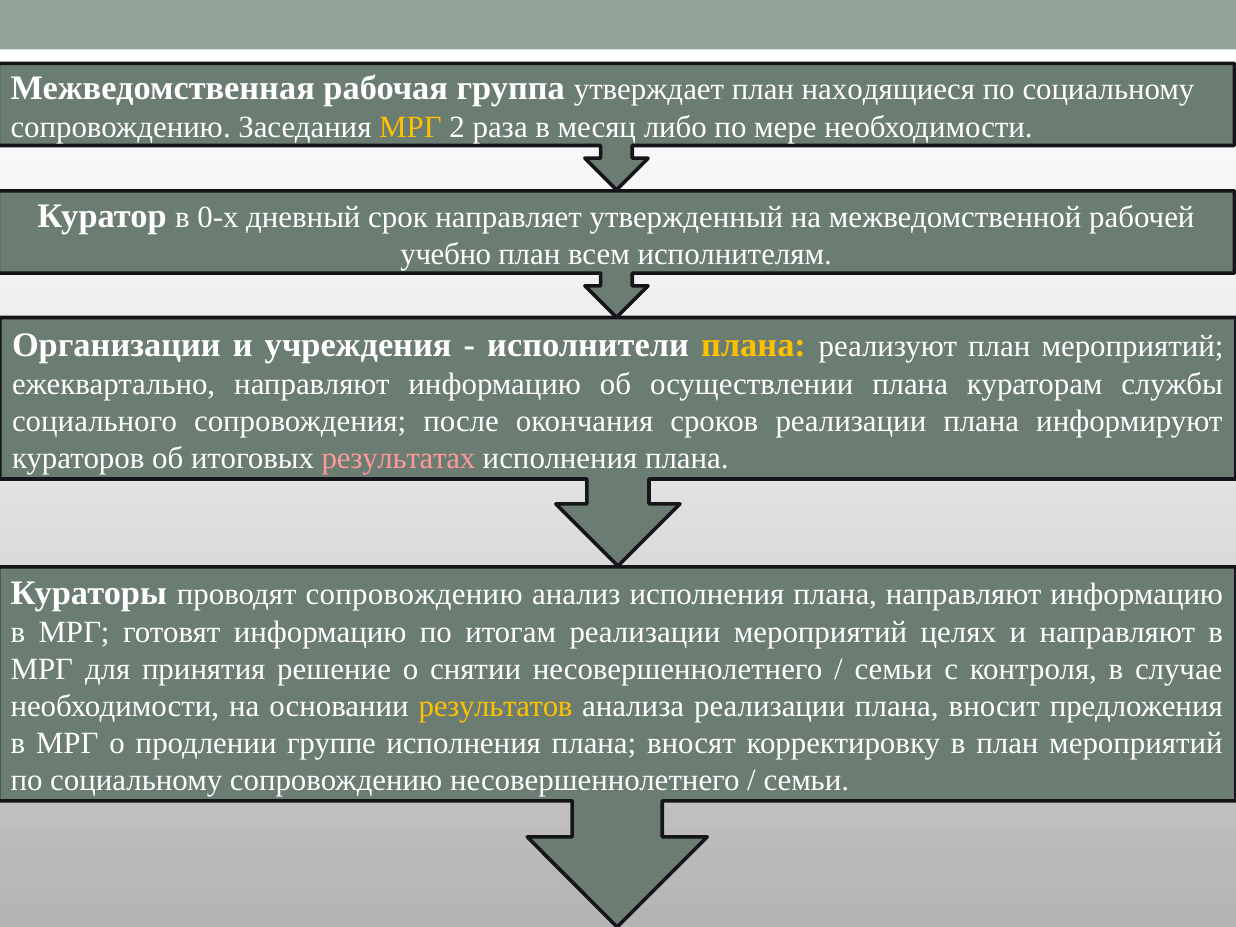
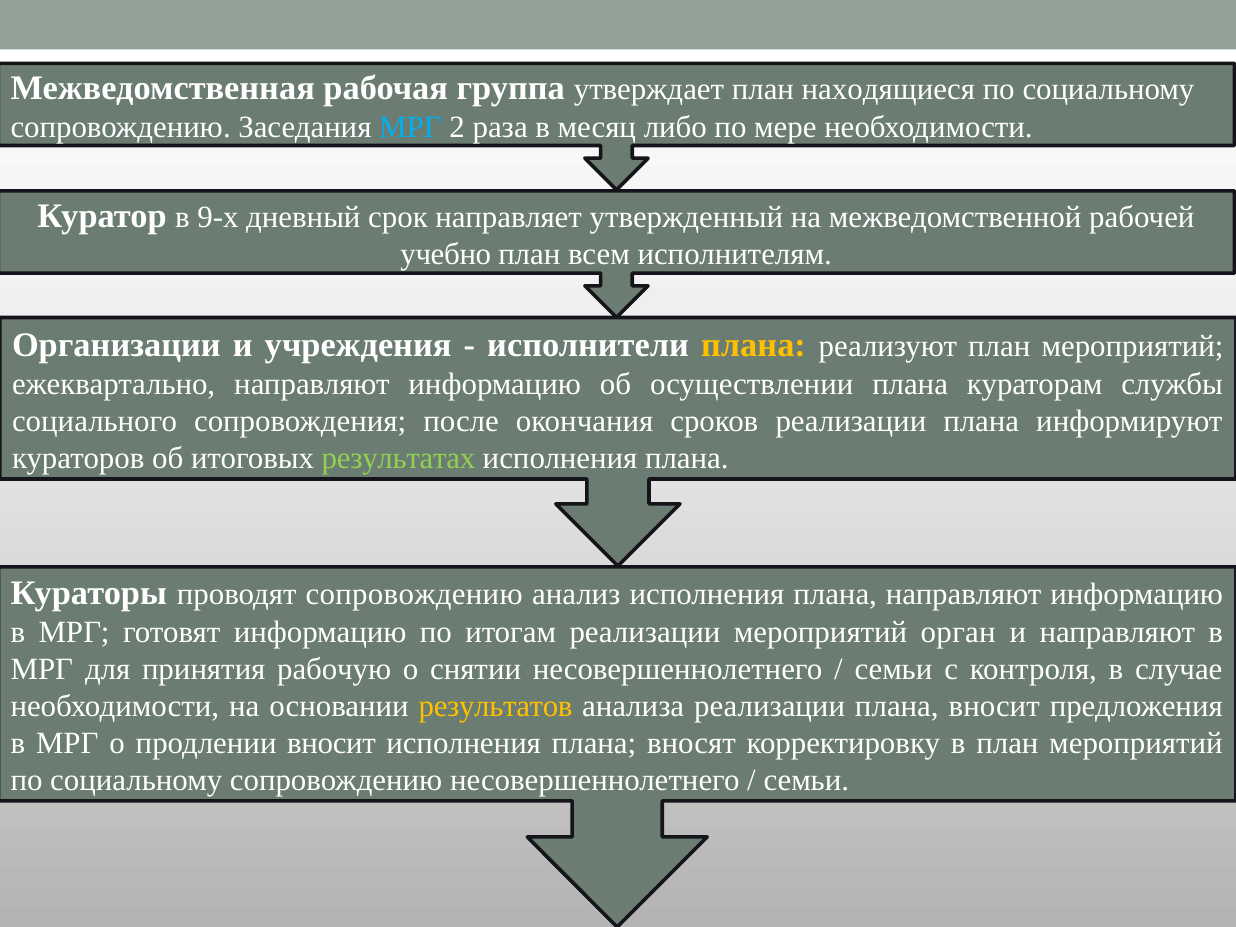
МРГ at (410, 127) colour: yellow -> light blue
0-х: 0-х -> 9-х
результатах colour: pink -> light green
целях: целях -> орган
решение: решение -> рабочую
продлении группе: группе -> вносит
